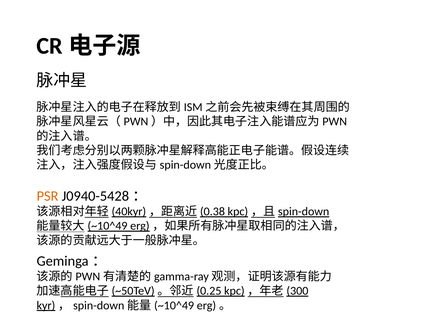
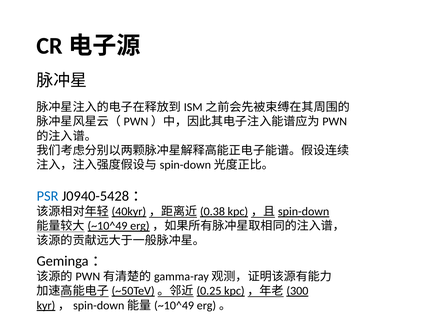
PSR colour: orange -> blue
